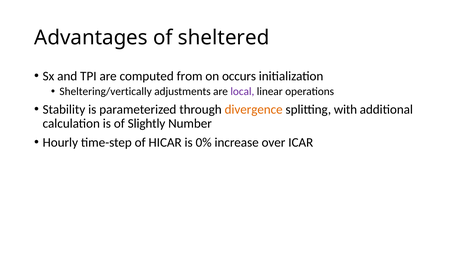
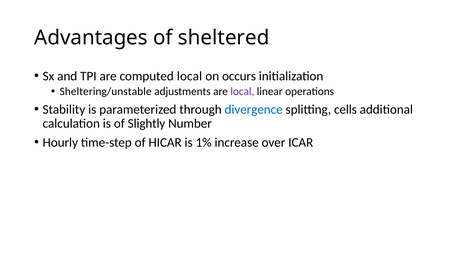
computed from: from -> local
Sheltering/vertically: Sheltering/vertically -> Sheltering/unstable
divergence colour: orange -> blue
with: with -> cells
0%: 0% -> 1%
